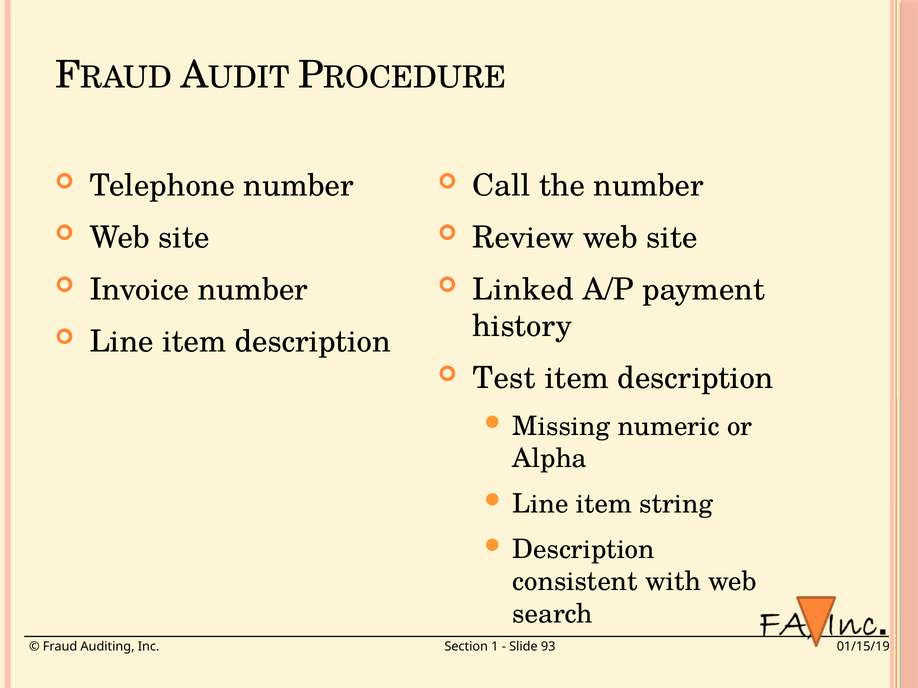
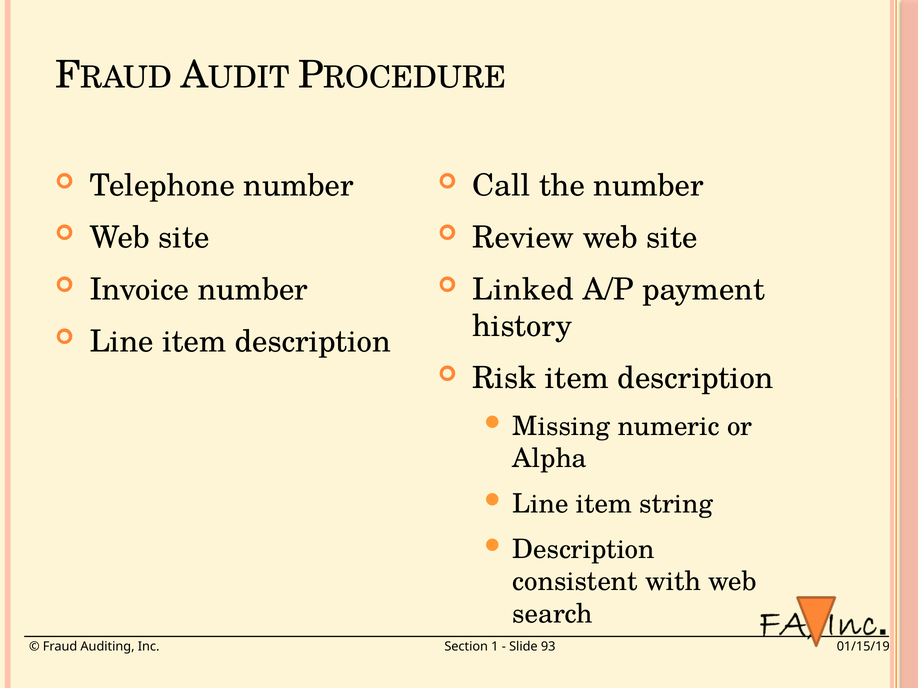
Test: Test -> Risk
